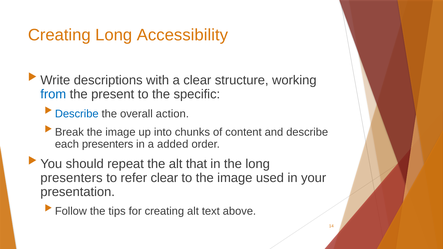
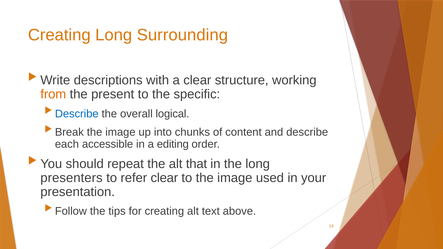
Accessibility: Accessibility -> Surrounding
from colour: blue -> orange
action: action -> logical
each presenters: presenters -> accessible
added: added -> editing
